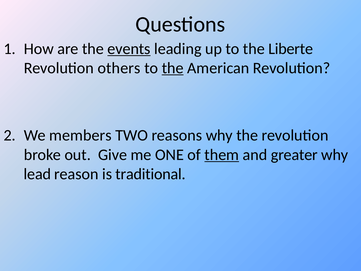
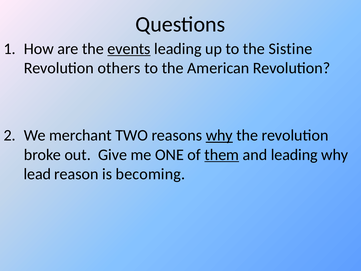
Liberte: Liberte -> Sistine
the at (173, 68) underline: present -> none
members: members -> merchant
why at (219, 135) underline: none -> present
and greater: greater -> leading
traditional: traditional -> becoming
